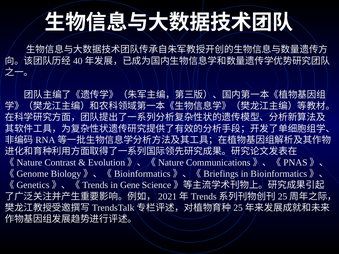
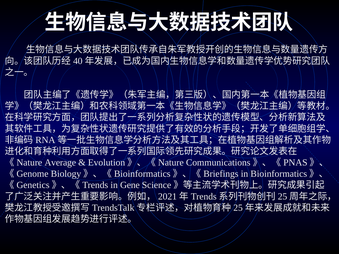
Contrast: Contrast -> Average
